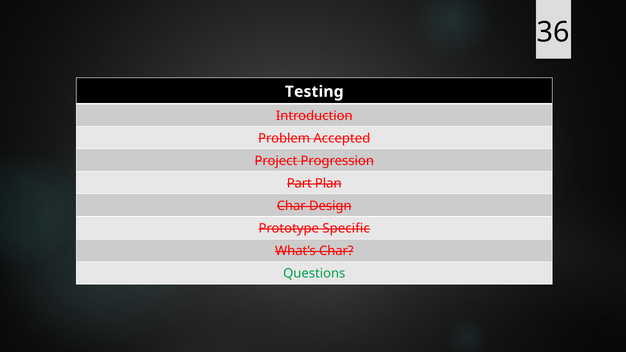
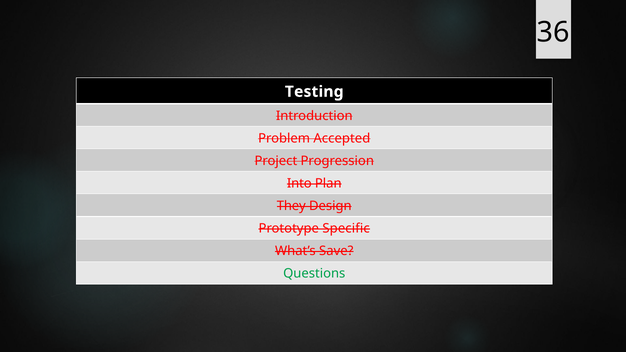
Part: Part -> Into
Char at (291, 206): Char -> They
What’s Char: Char -> Save
